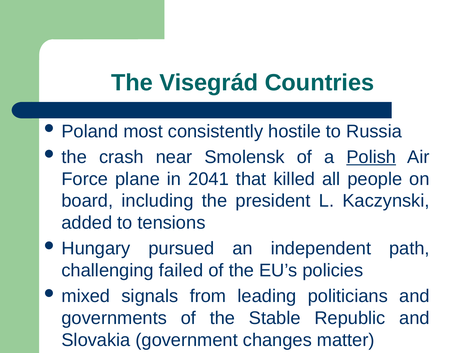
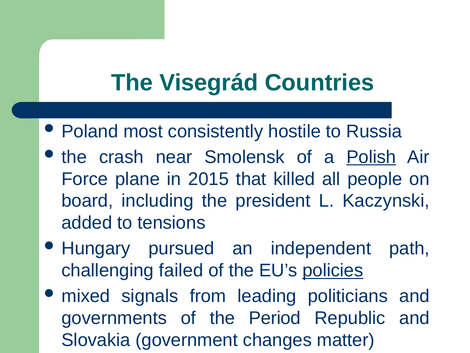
2041: 2041 -> 2015
policies underline: none -> present
Stable: Stable -> Period
